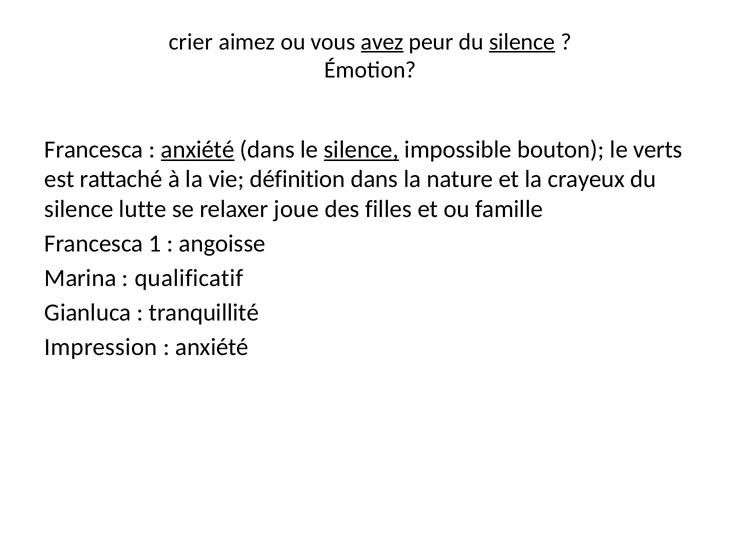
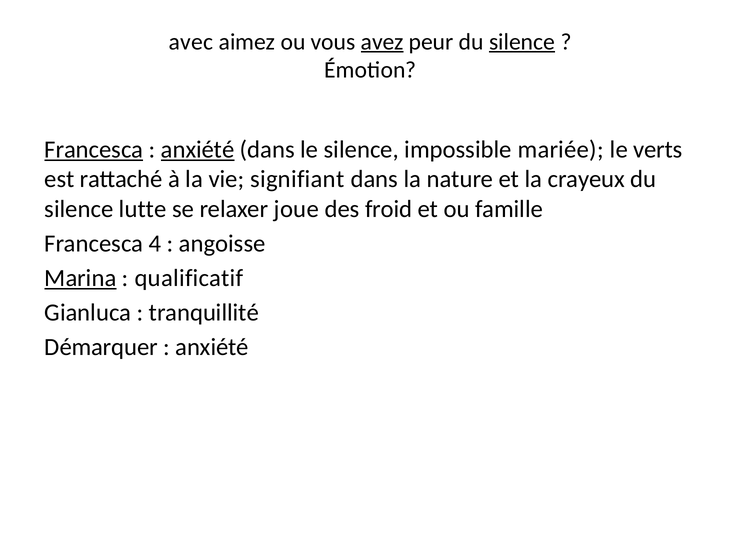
crier: crier -> avec
Francesca at (94, 150) underline: none -> present
silence at (361, 150) underline: present -> none
bouton: bouton -> mariée
définition: définition -> signifiant
filles: filles -> froid
1: 1 -> 4
Marina underline: none -> present
Impression: Impression -> Démarquer
